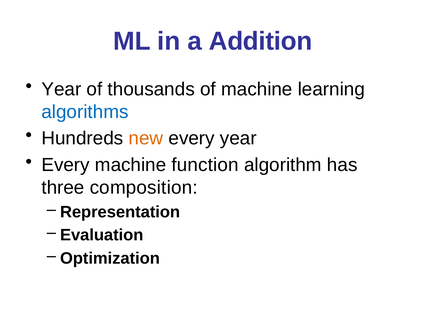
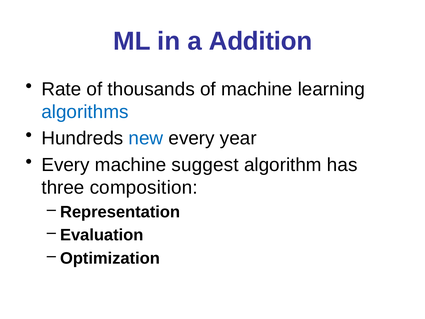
Year at (61, 89): Year -> Rate
new colour: orange -> blue
function: function -> suggest
